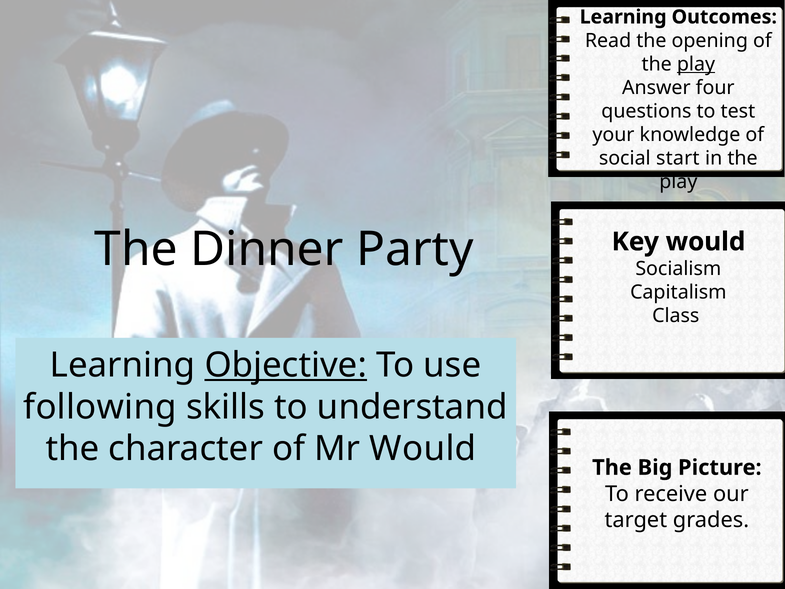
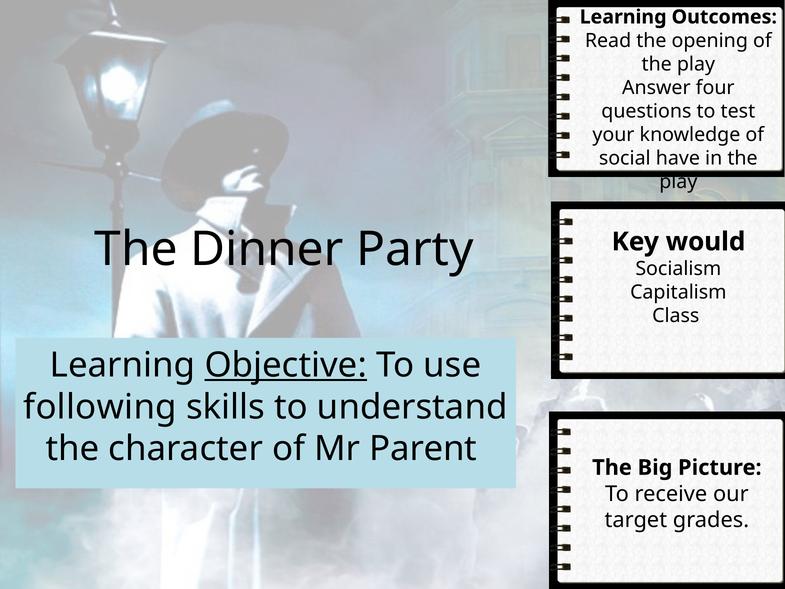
play at (696, 64) underline: present -> none
start: start -> have
Mr Would: Would -> Parent
